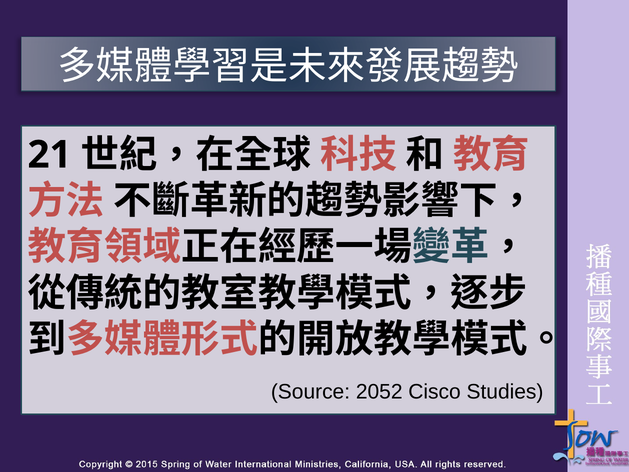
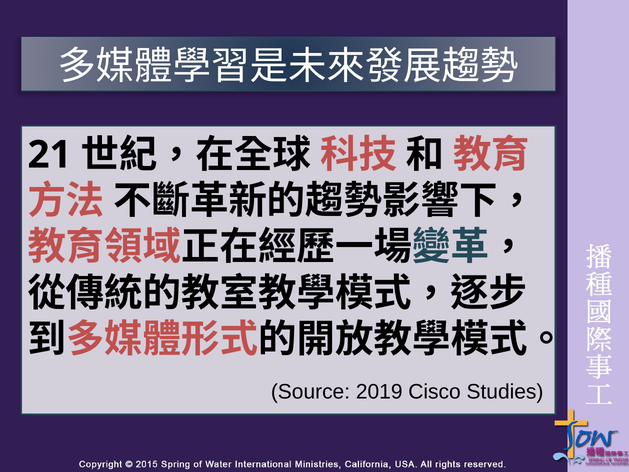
2052: 2052 -> 2019
